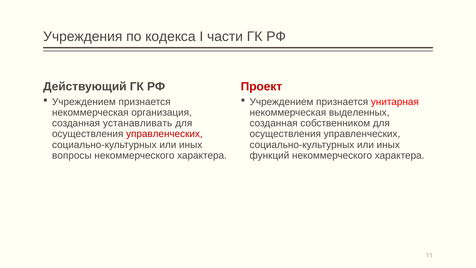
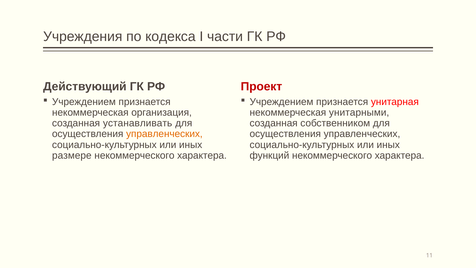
выделенных: выделенных -> унитарными
управленческих at (164, 134) colour: red -> orange
вопросы: вопросы -> размере
